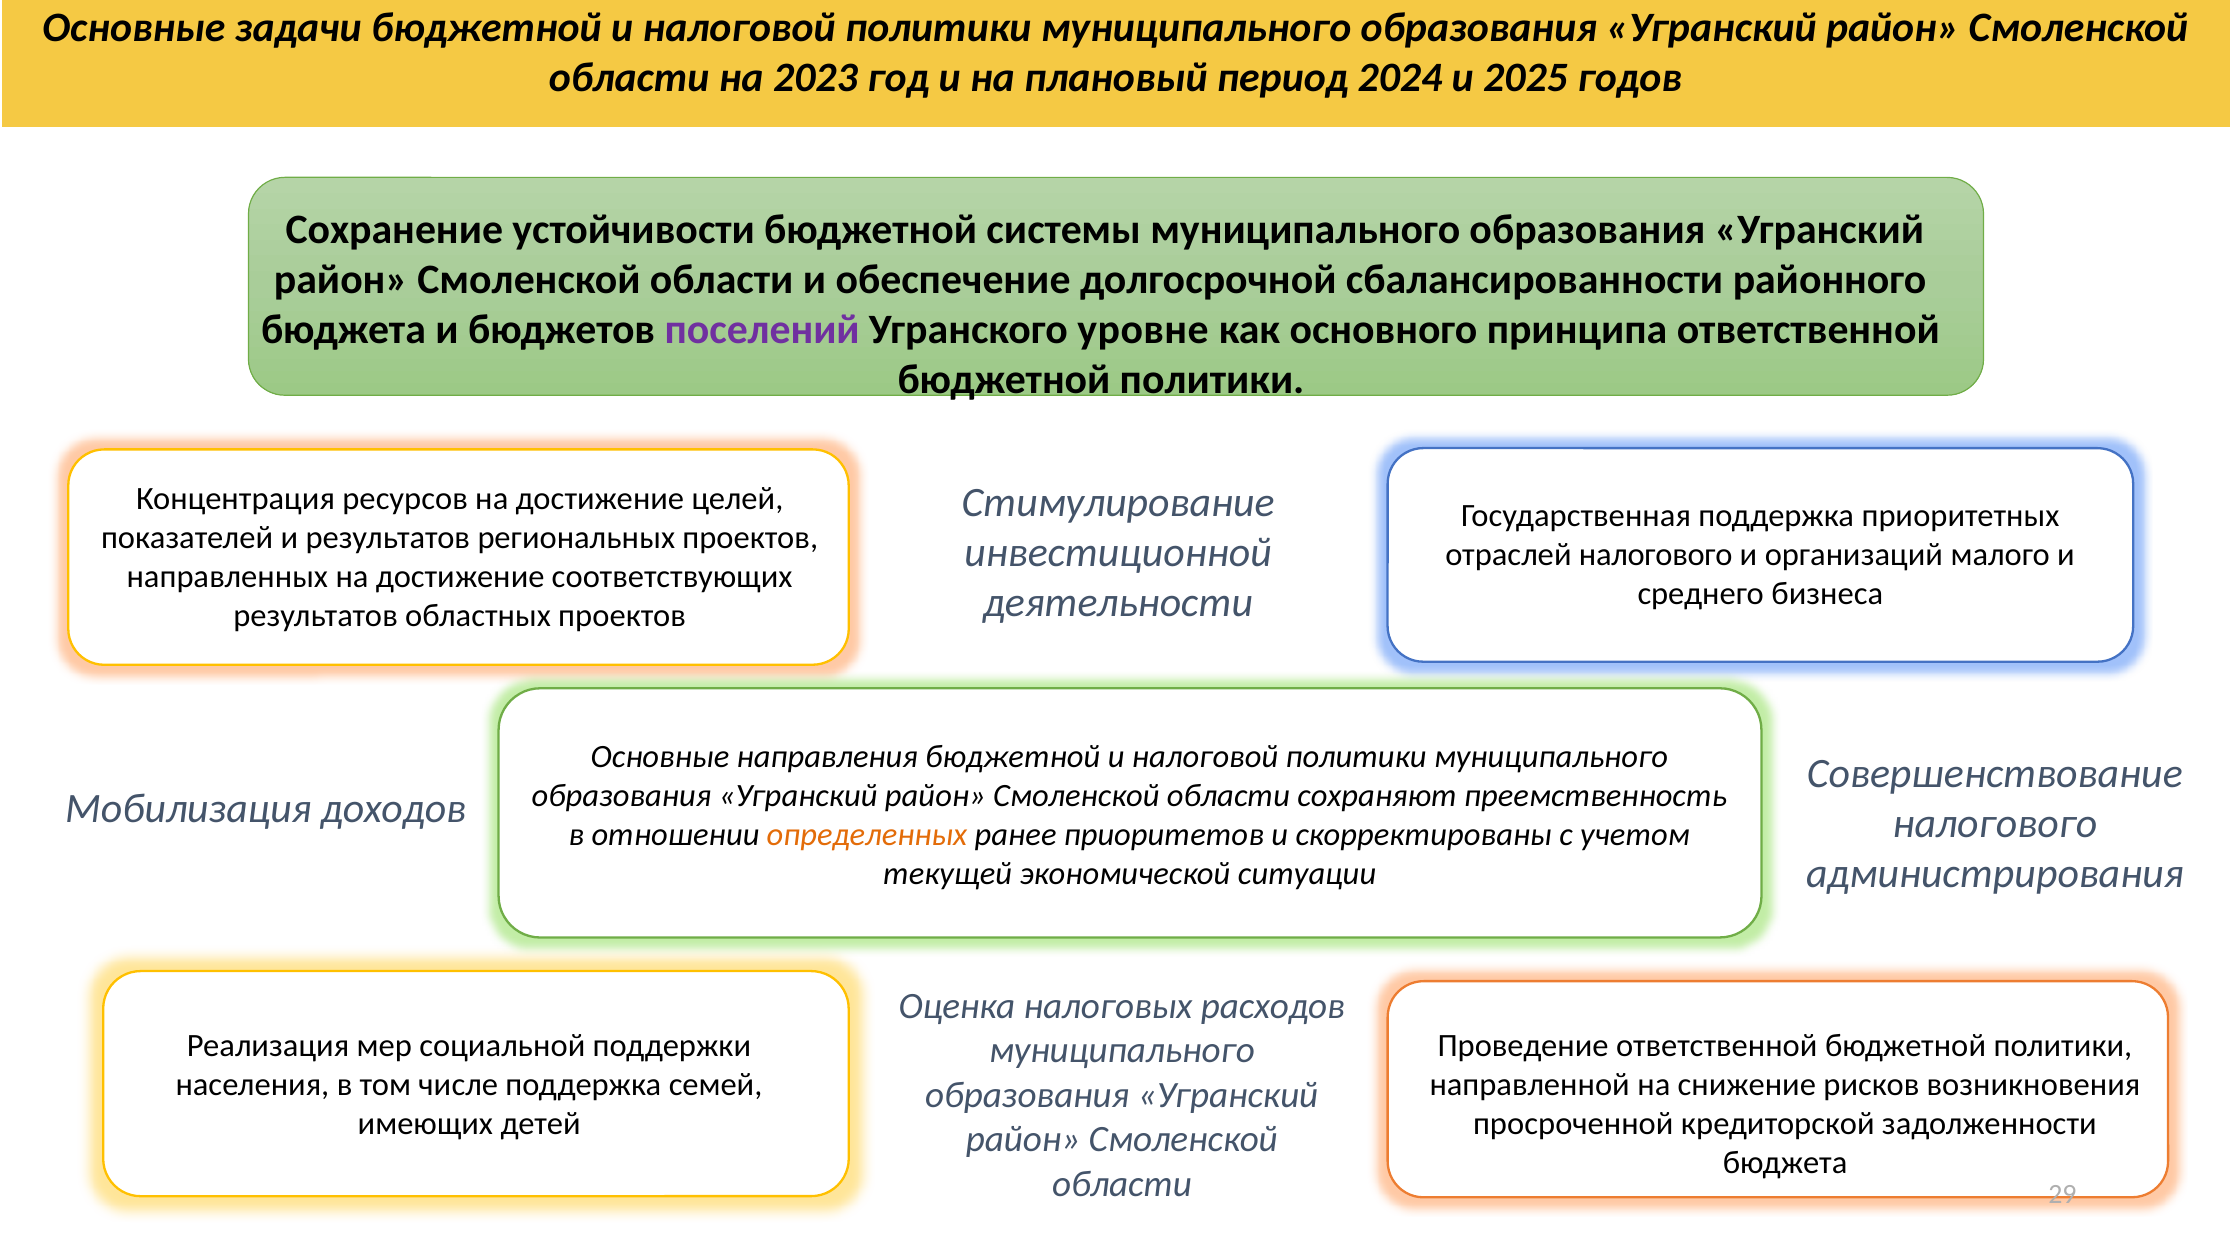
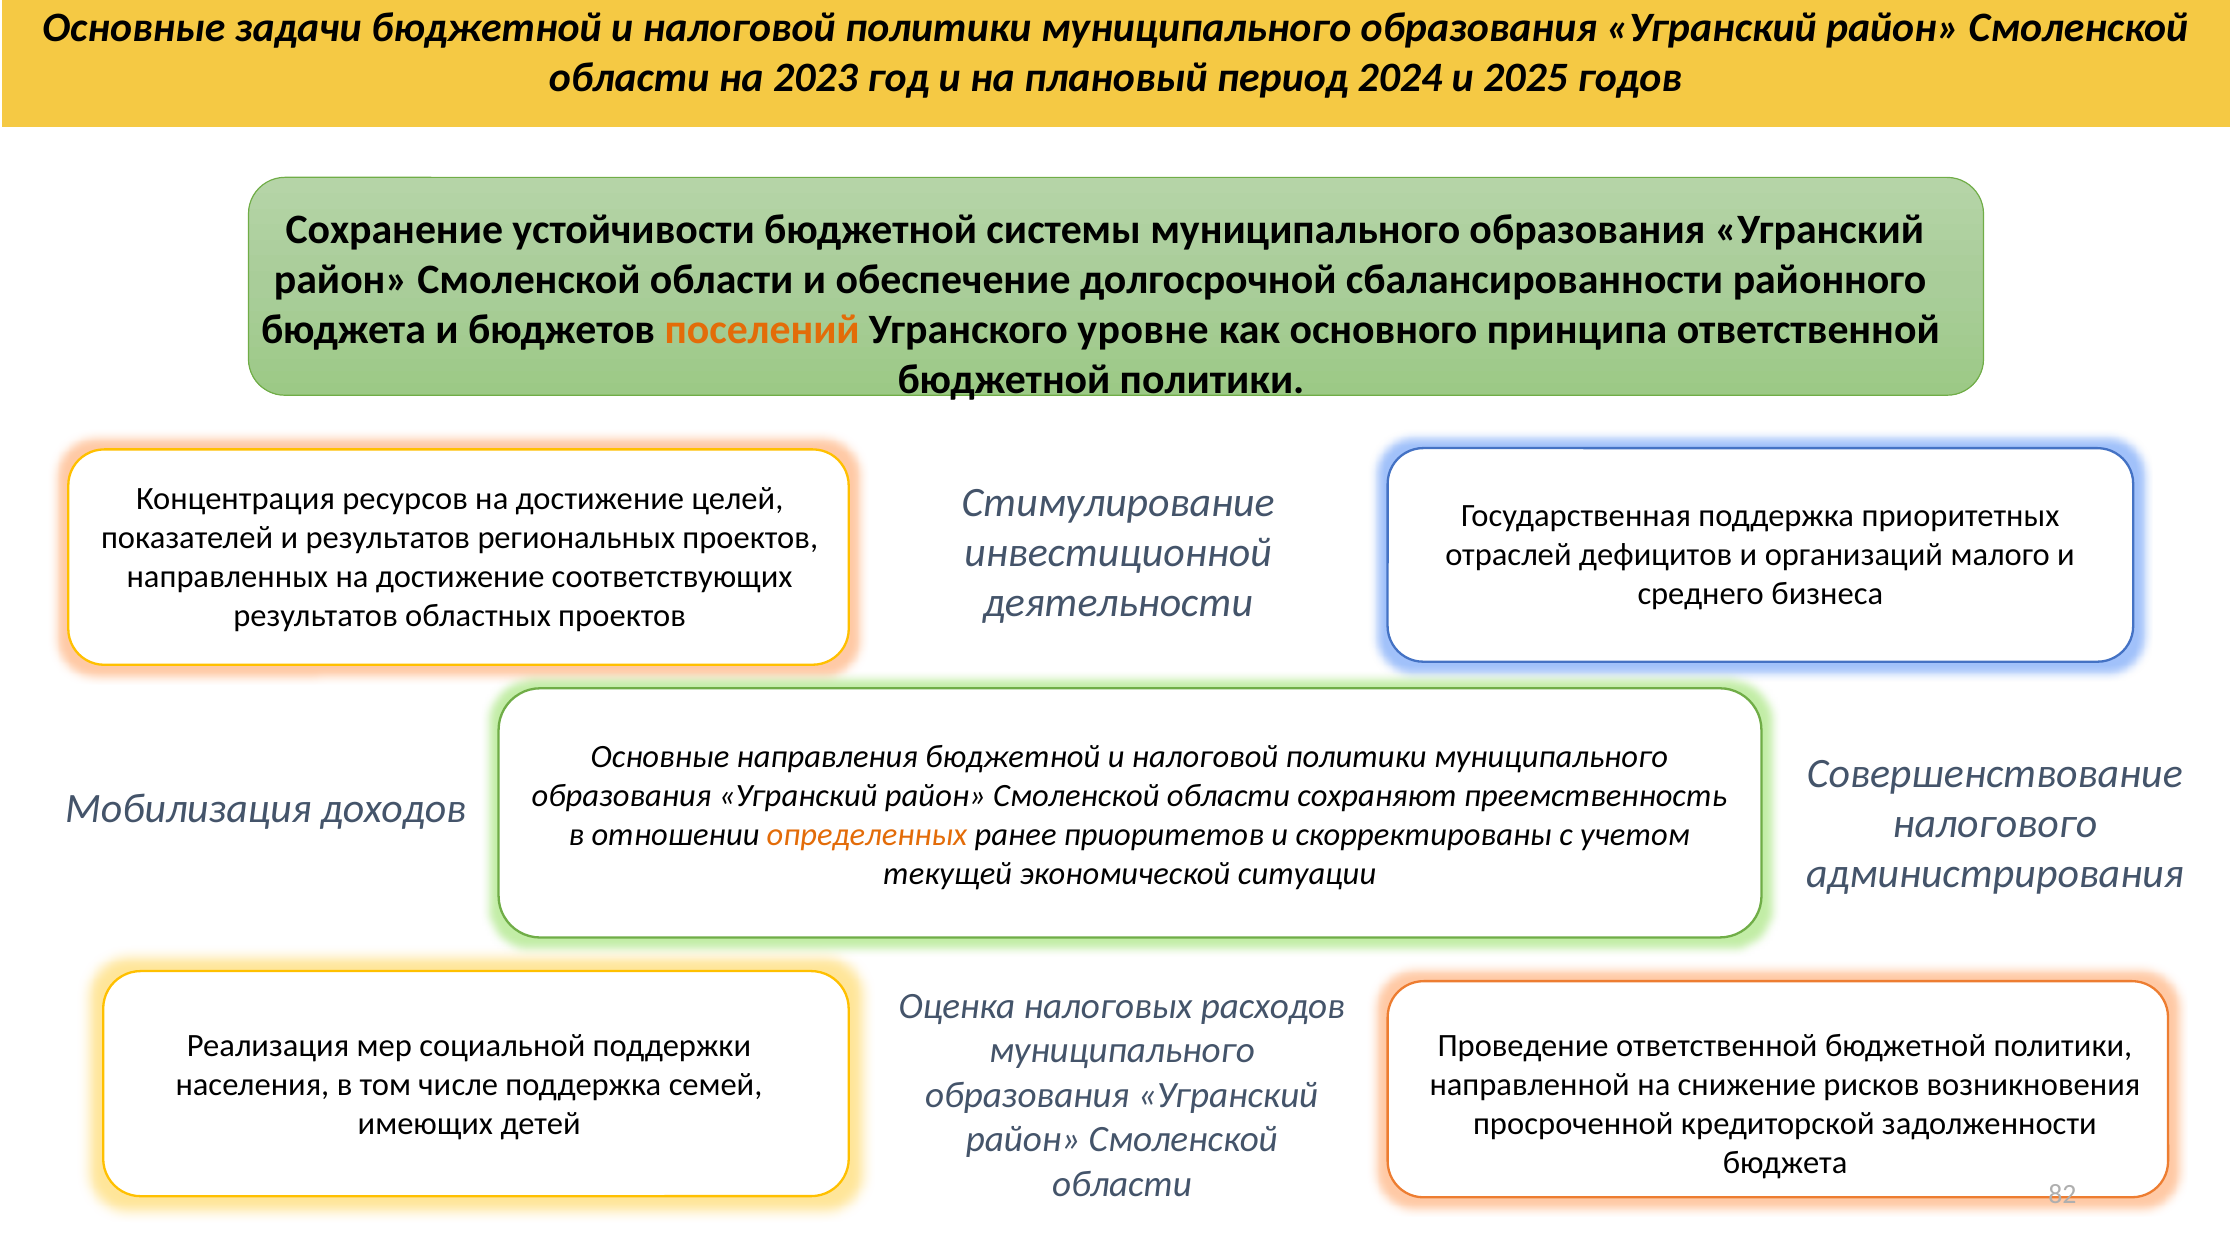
поселений colour: purple -> orange
отраслей налогового: налогового -> дефицитов
29: 29 -> 82
